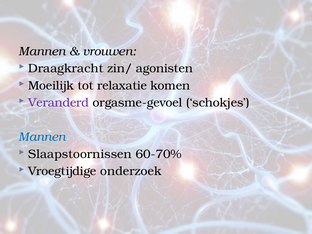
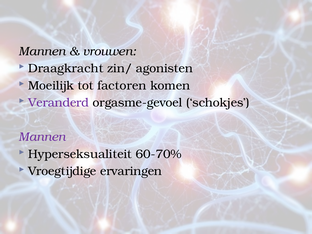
relaxatie: relaxatie -> factoren
Mannen at (42, 137) colour: blue -> purple
Slaapstoornissen: Slaapstoornissen -> Hyperseksualiteit
onderzoek: onderzoek -> ervaringen
